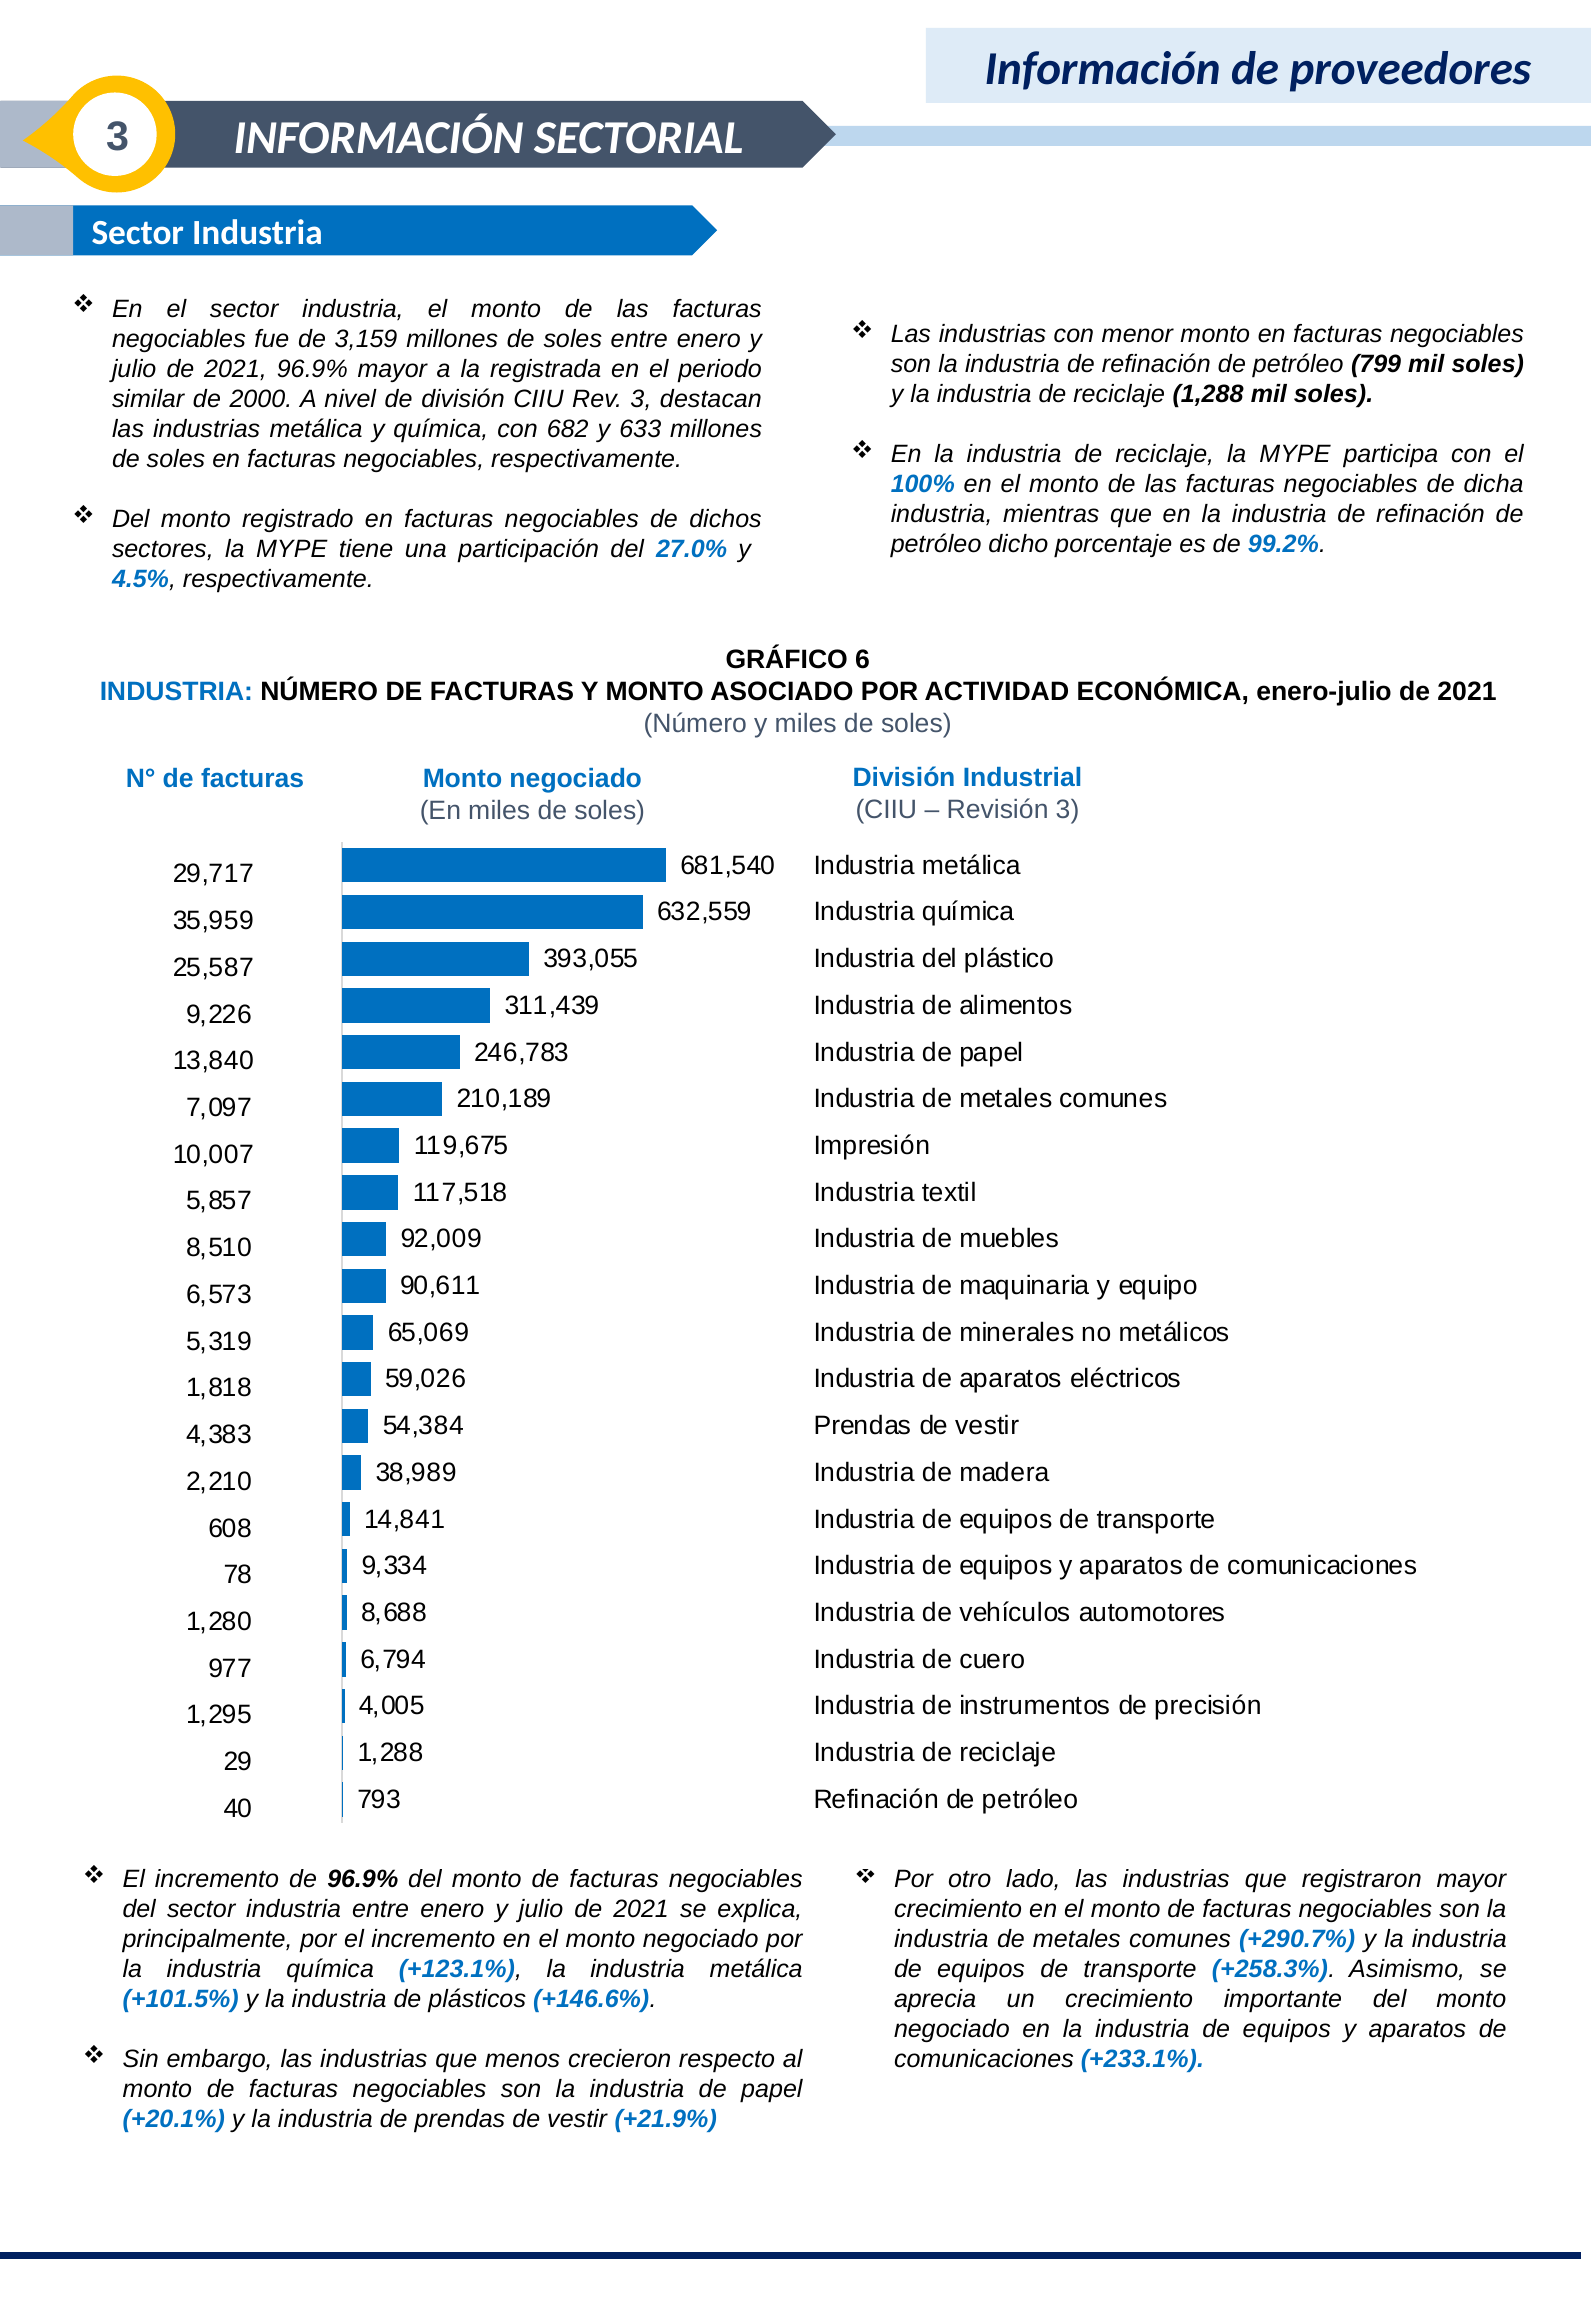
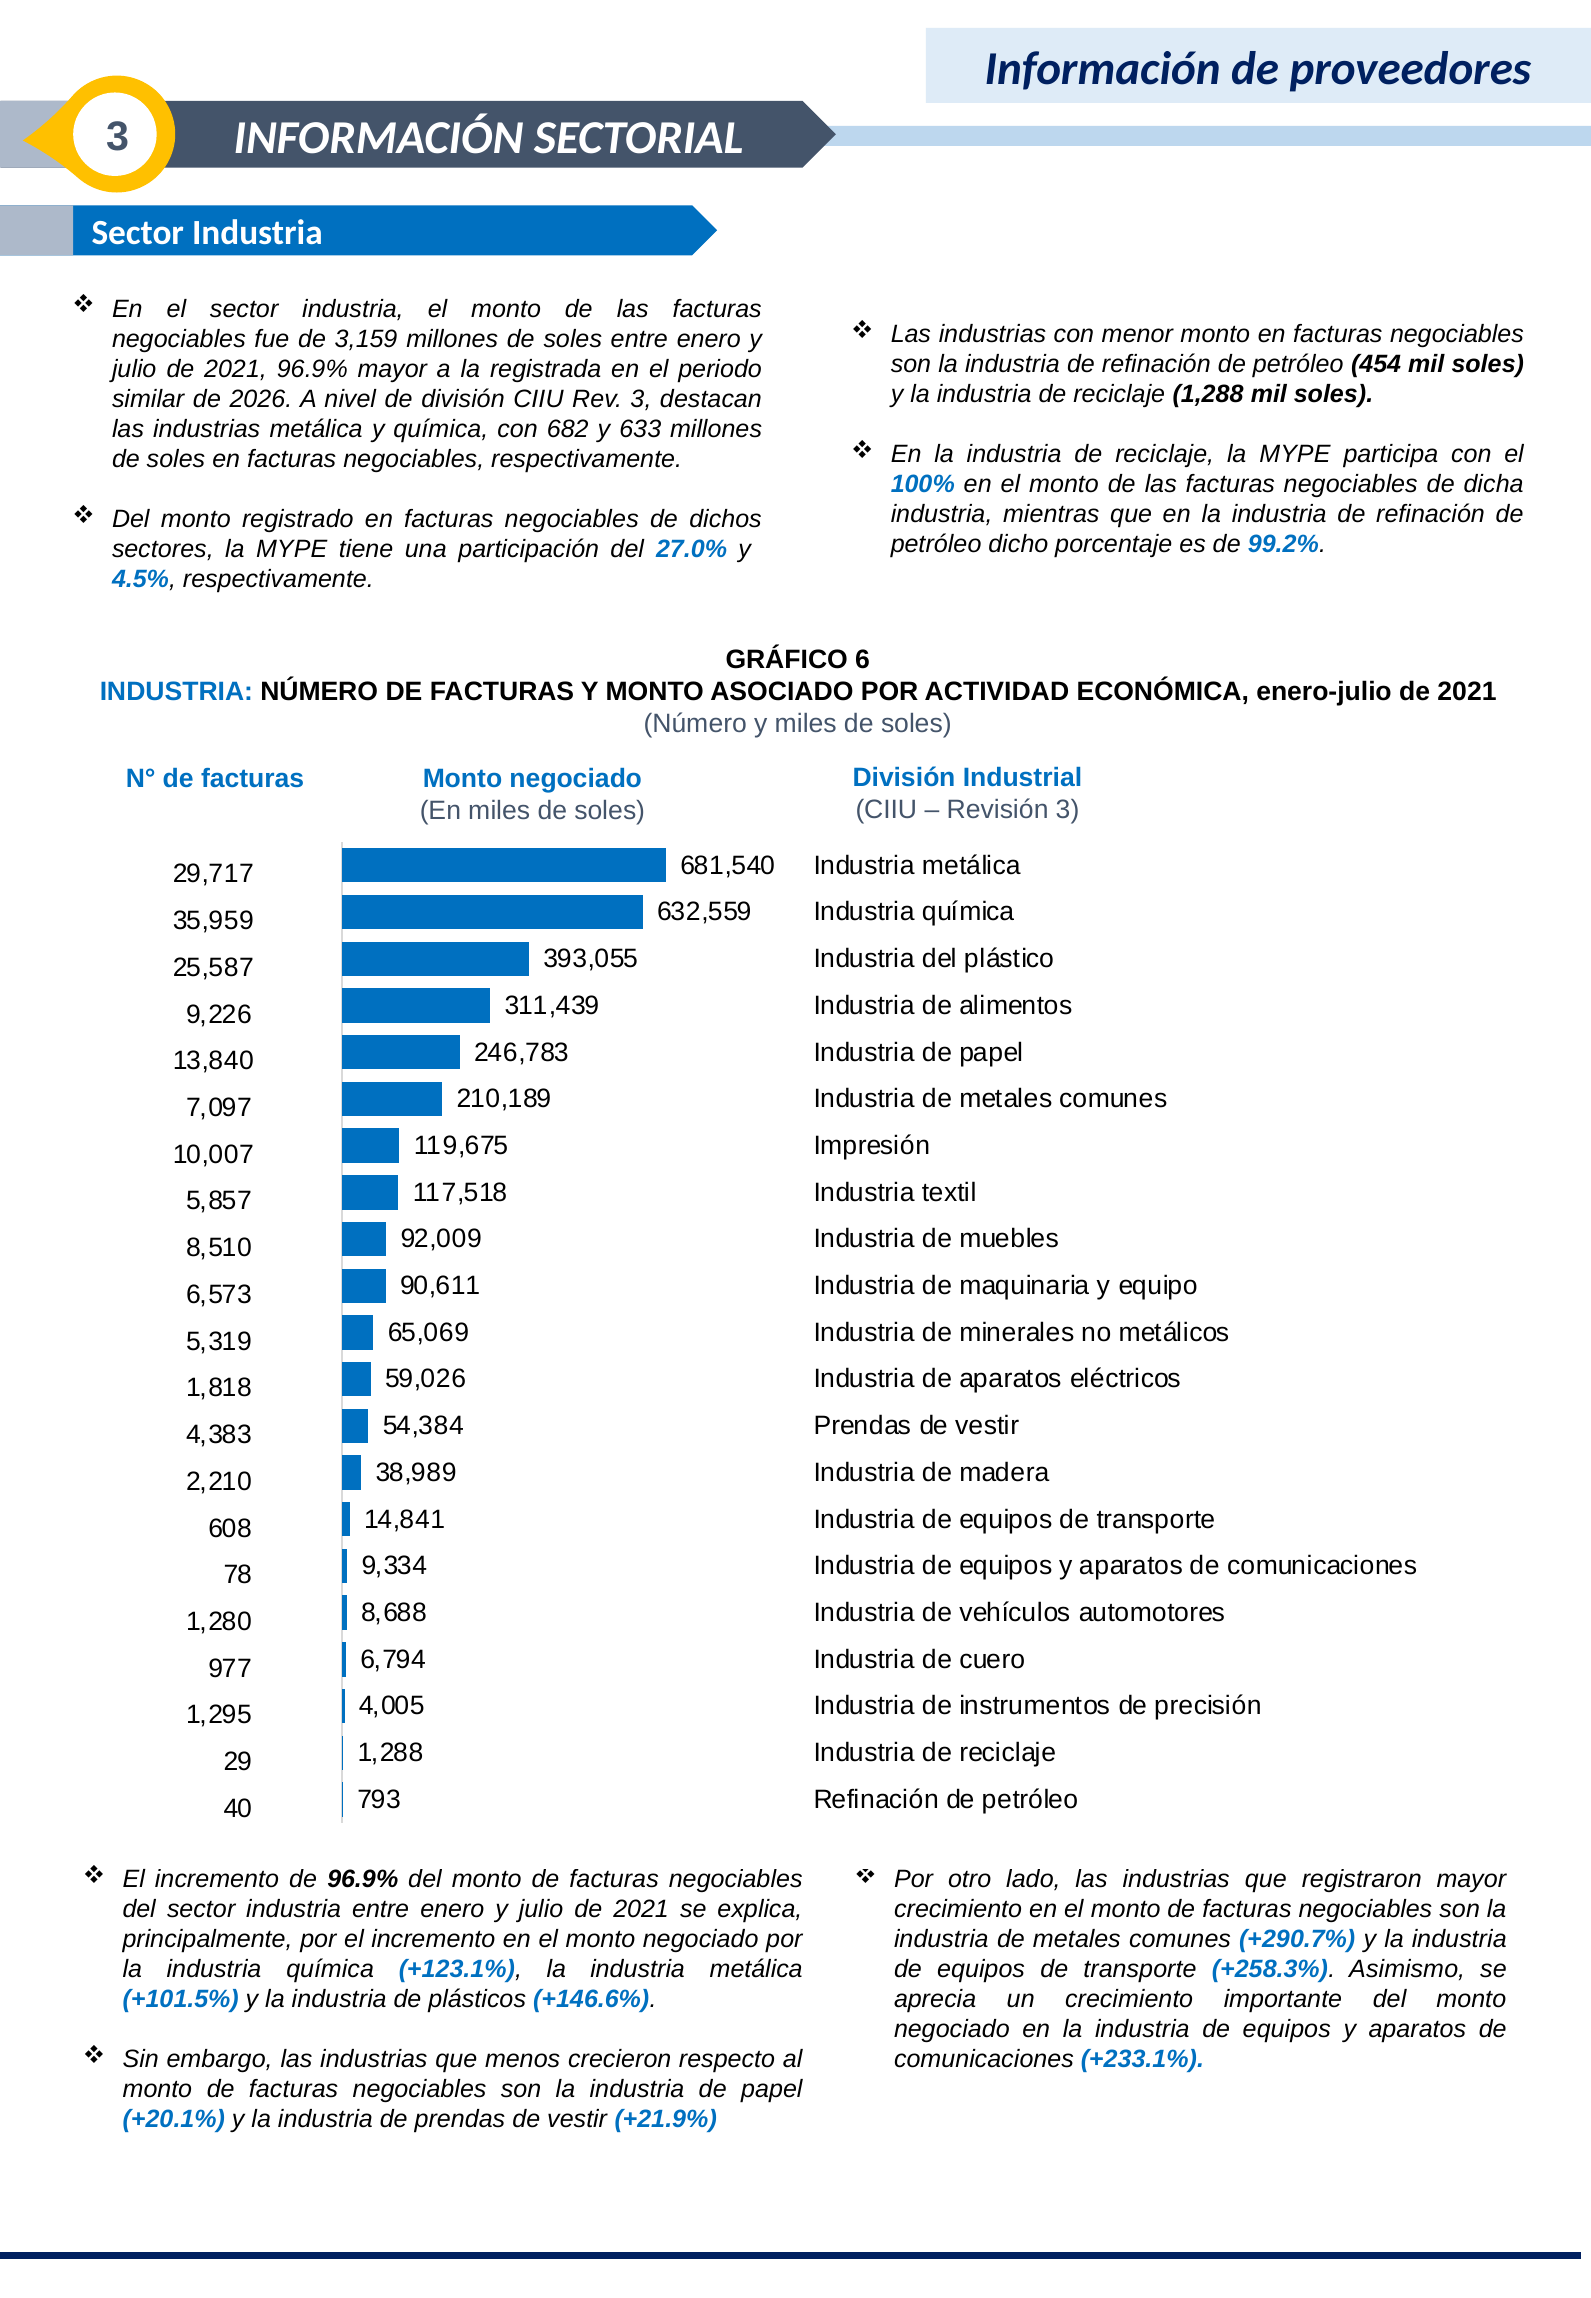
799: 799 -> 454
2000: 2000 -> 2026
